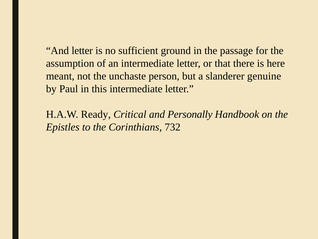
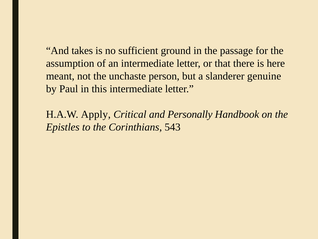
And letter: letter -> takes
Ready: Ready -> Apply
732: 732 -> 543
